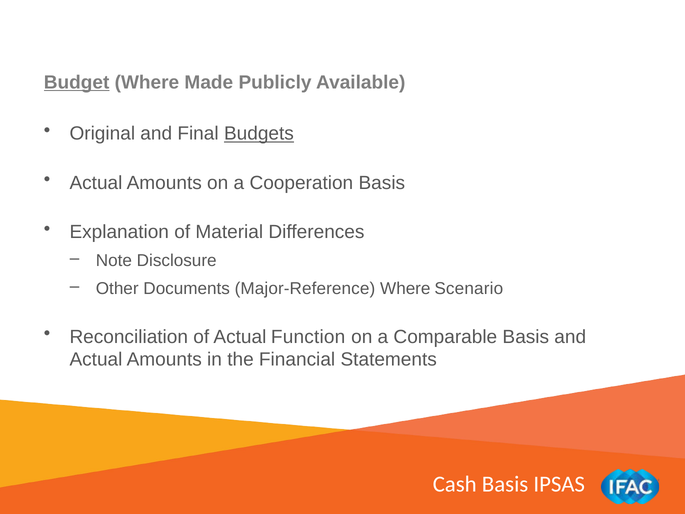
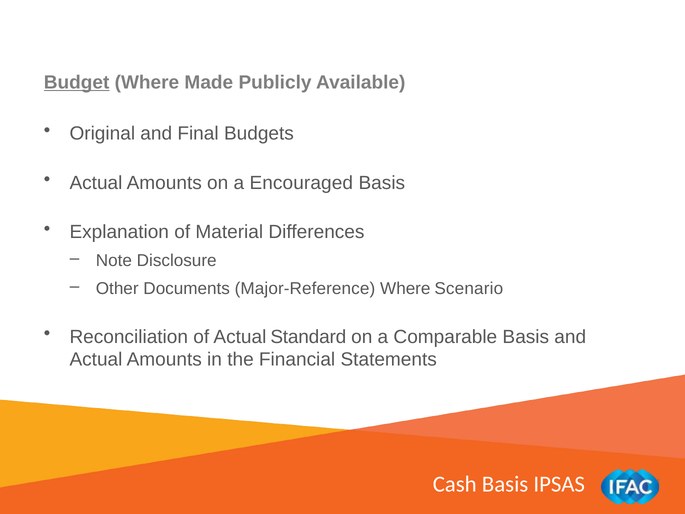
Budgets underline: present -> none
Cooperation: Cooperation -> Encouraged
Function: Function -> Standard
